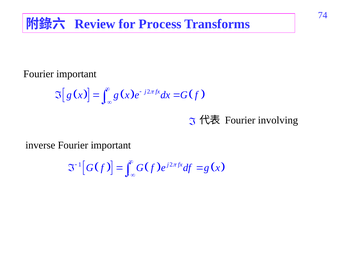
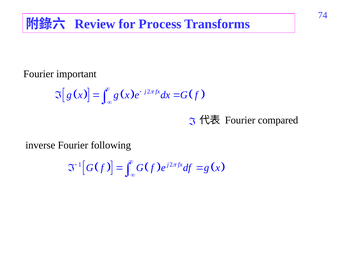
involving: involving -> compared
inverse Fourier important: important -> following
